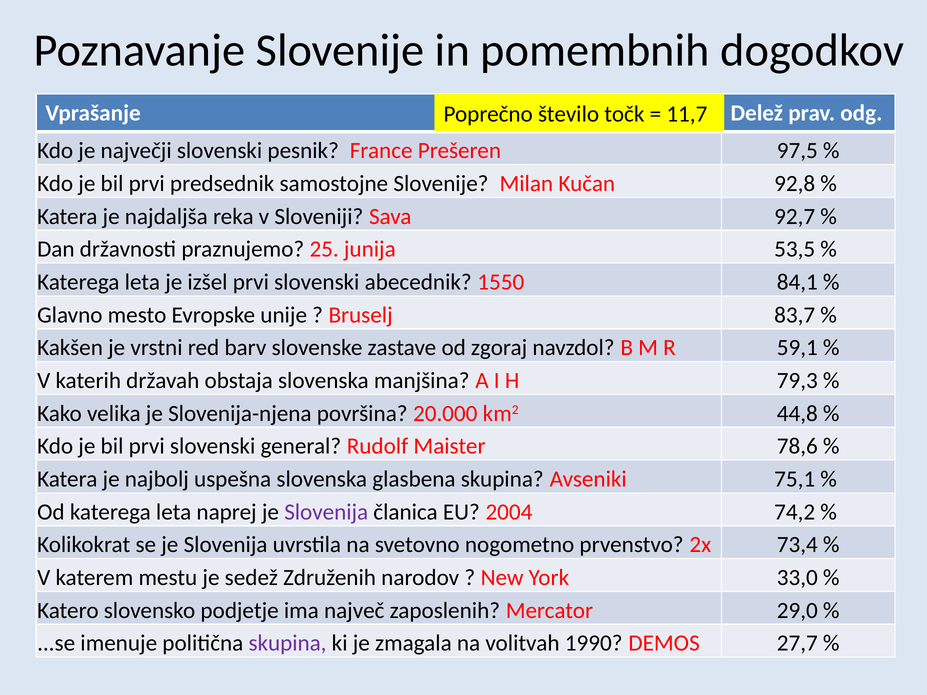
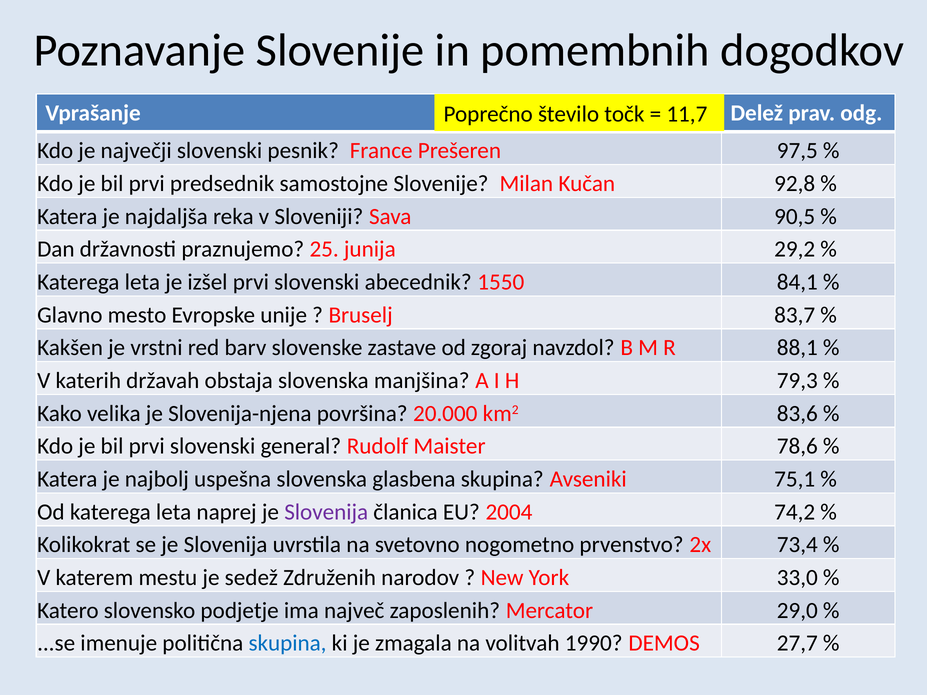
92,7: 92,7 -> 90,5
53,5: 53,5 -> 29,2
59,1: 59,1 -> 88,1
44,8: 44,8 -> 83,6
skupina at (288, 643) colour: purple -> blue
